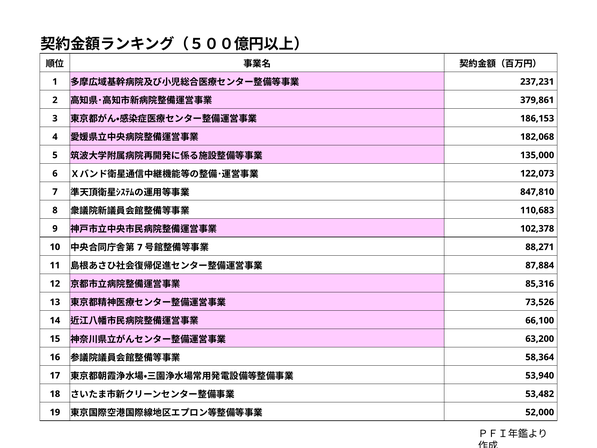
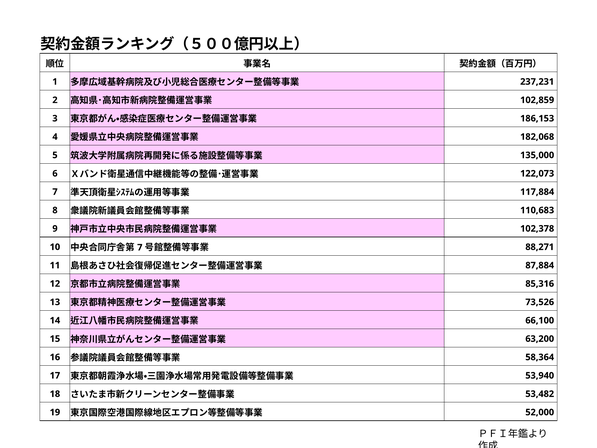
379,861: 379,861 -> 102,859
847,810: 847,810 -> 117,884
